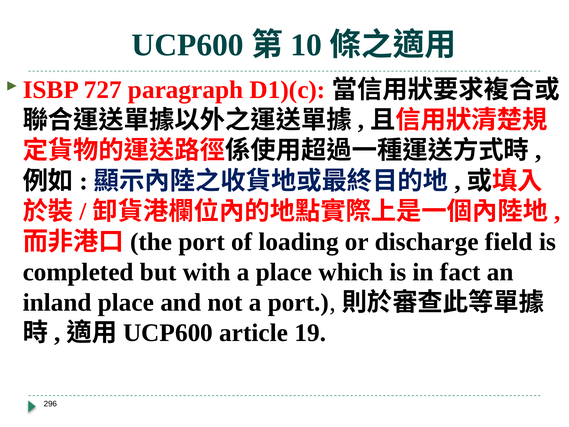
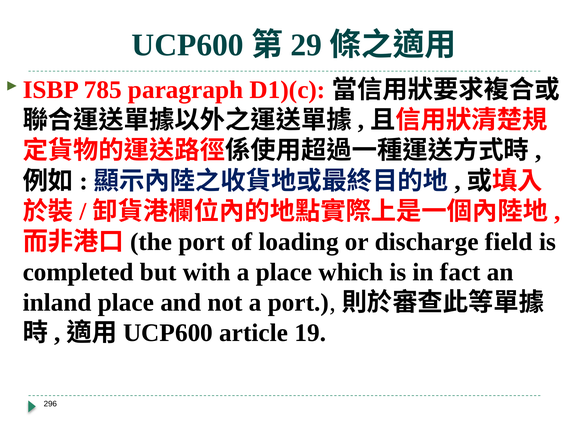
10: 10 -> 29
727: 727 -> 785
